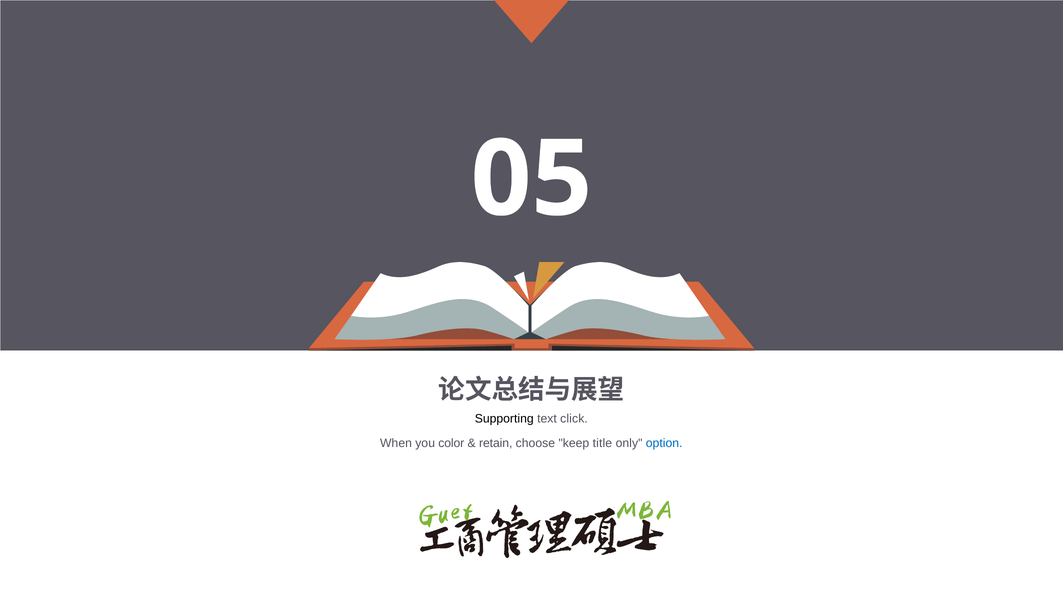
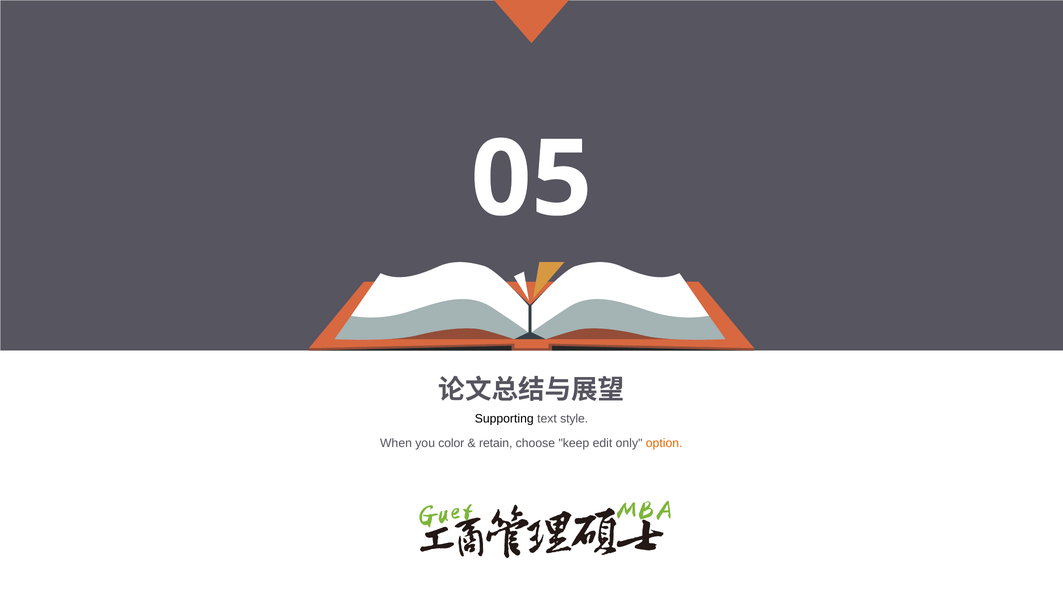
click: click -> style
title: title -> edit
option colour: blue -> orange
